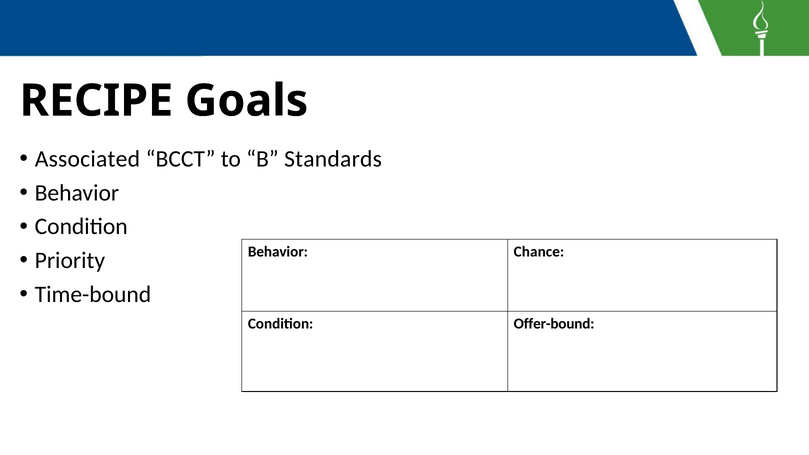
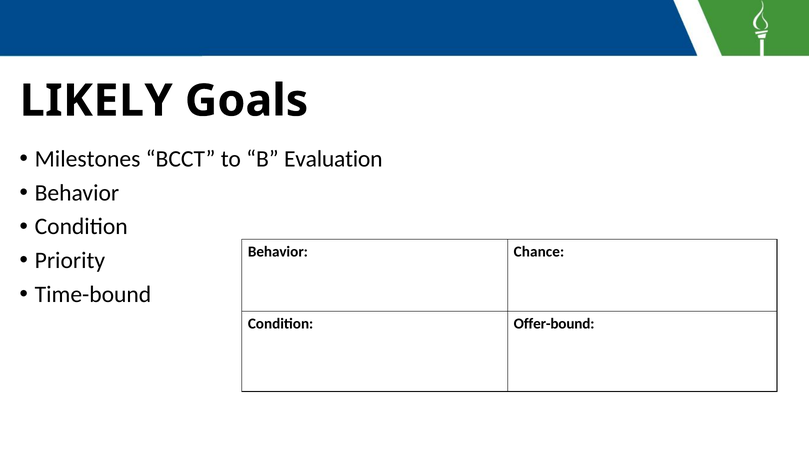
RECIPE: RECIPE -> LIKELY
Associated: Associated -> Milestones
Standards: Standards -> Evaluation
